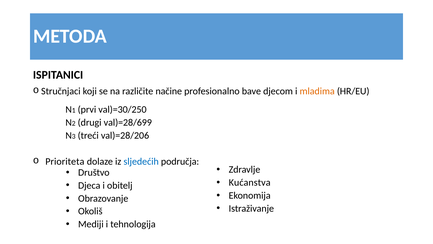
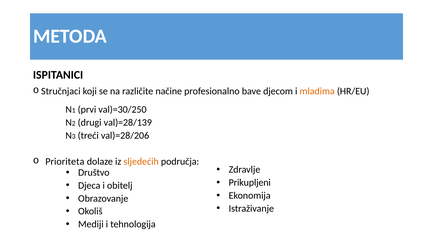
val)=28/699: val)=28/699 -> val)=28/139
sljedećih colour: blue -> orange
Kućanstva: Kućanstva -> Prikupljeni
